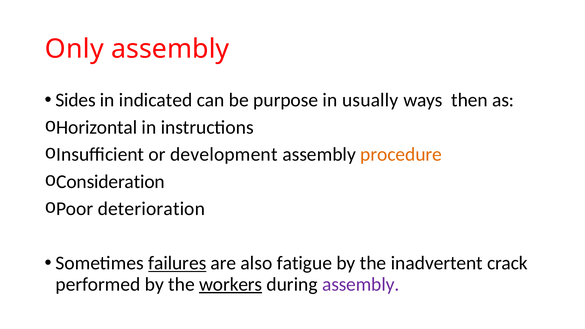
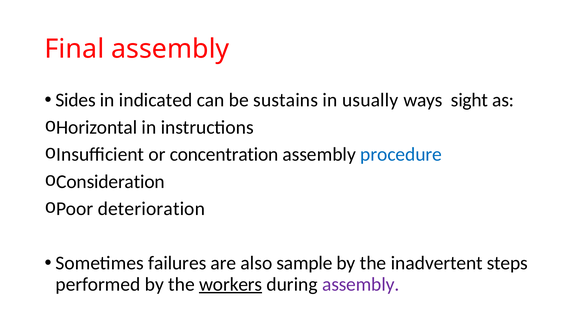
Only: Only -> Final
purpose: purpose -> sustains
then: then -> sight
development: development -> concentration
procedure colour: orange -> blue
failures underline: present -> none
fatigue: fatigue -> sample
crack: crack -> steps
